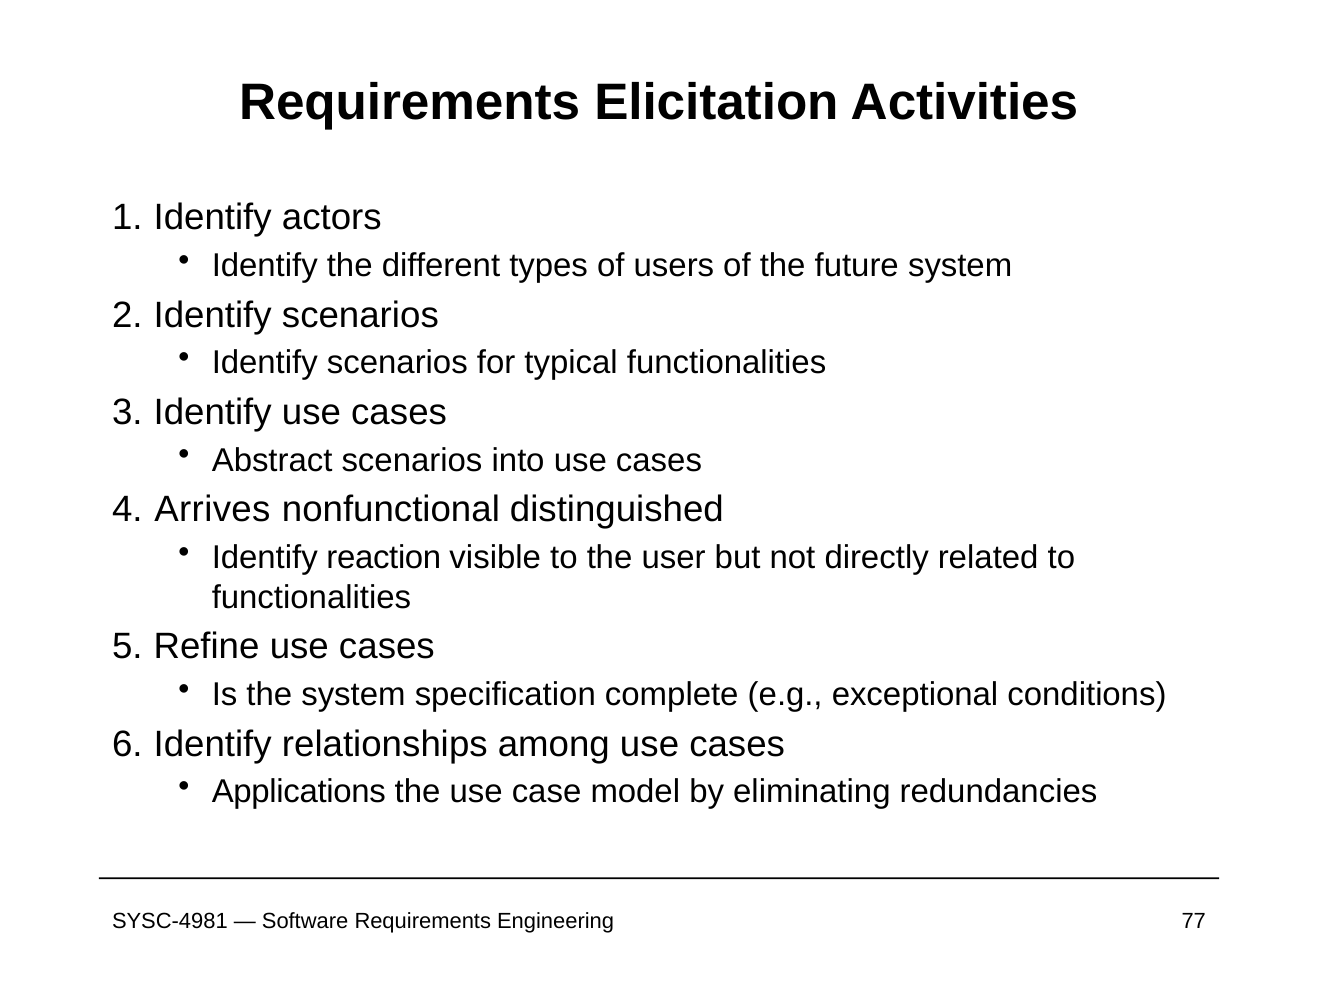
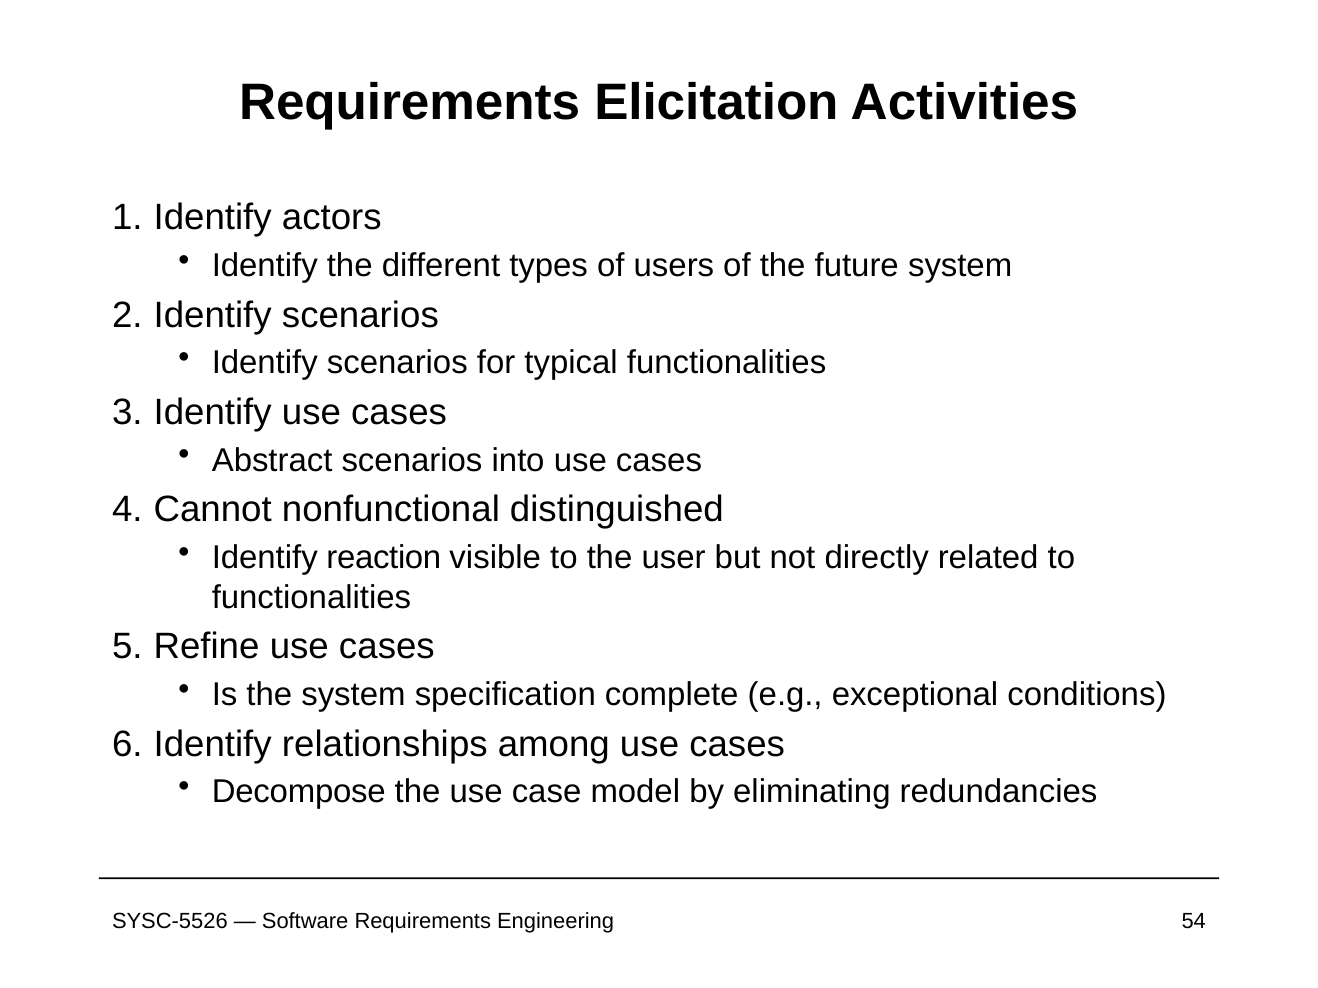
Arrives: Arrives -> Cannot
Applications: Applications -> Decompose
SYSC-4981: SYSC-4981 -> SYSC-5526
77: 77 -> 54
